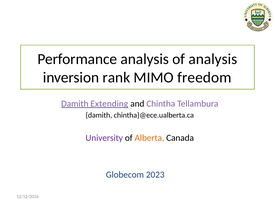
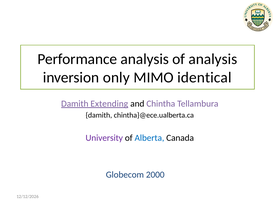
rank: rank -> only
freedom: freedom -> identical
Alberta colour: orange -> blue
2023: 2023 -> 2000
